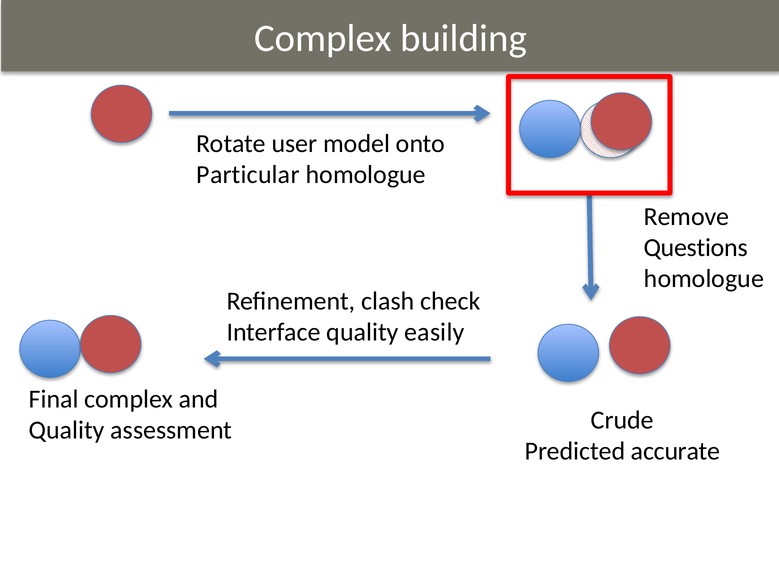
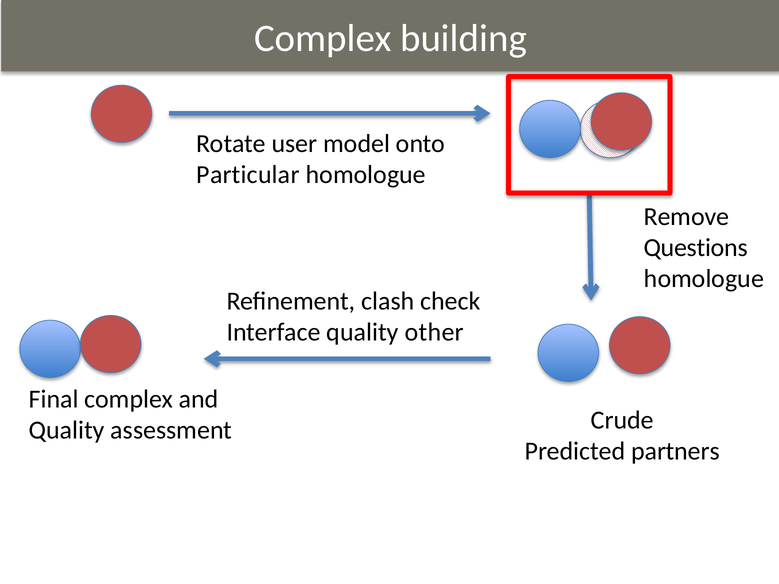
easily: easily -> other
accurate: accurate -> partners
